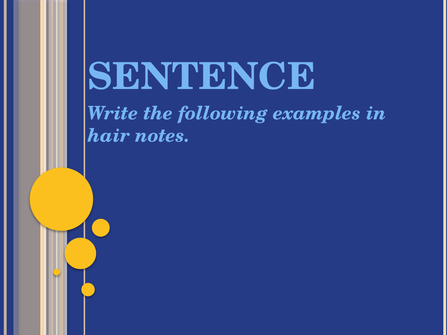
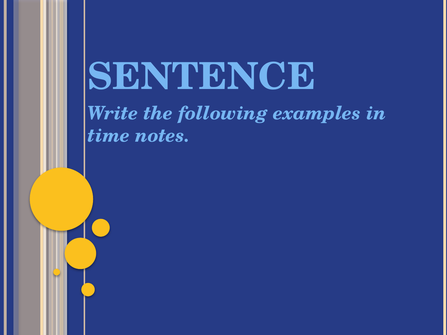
hair: hair -> time
